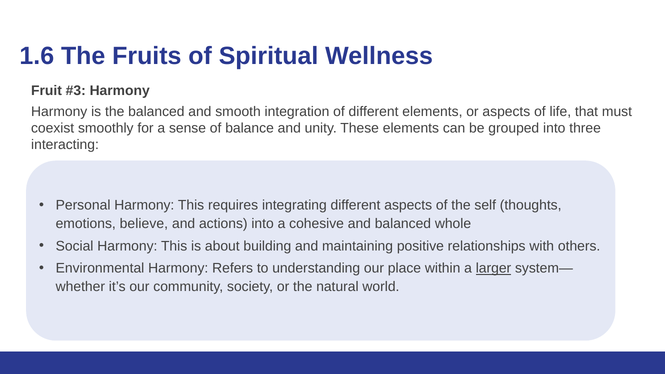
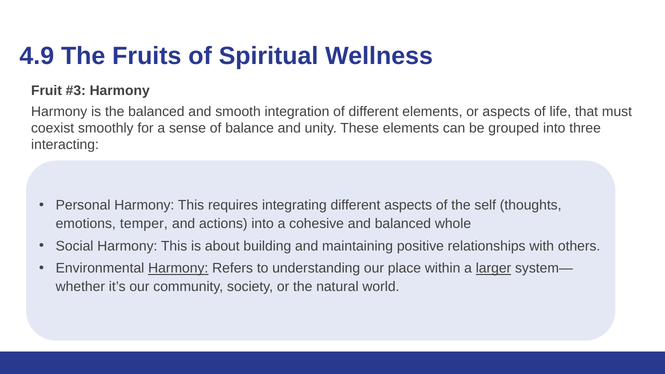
1.6: 1.6 -> 4.9
believe: believe -> temper
Harmony at (178, 268) underline: none -> present
